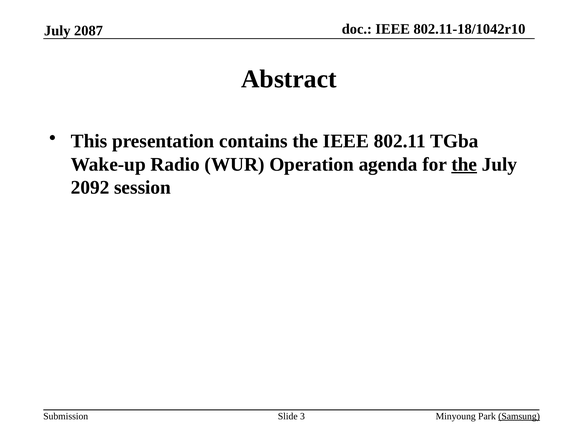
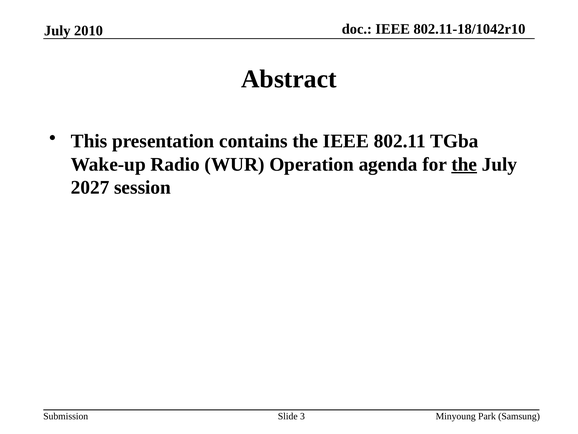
2087: 2087 -> 2010
2092: 2092 -> 2027
Samsung underline: present -> none
